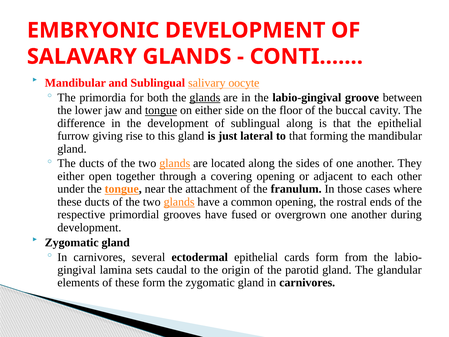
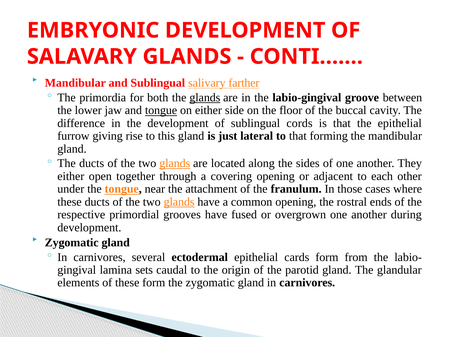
oocyte: oocyte -> farther
sublingual along: along -> cords
